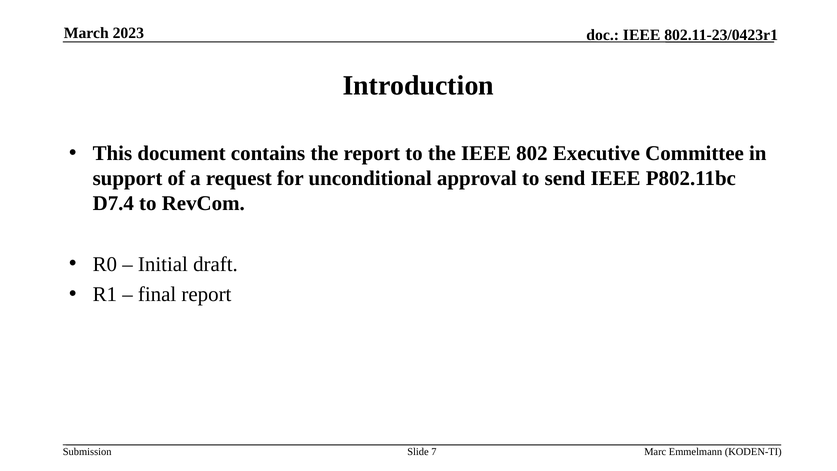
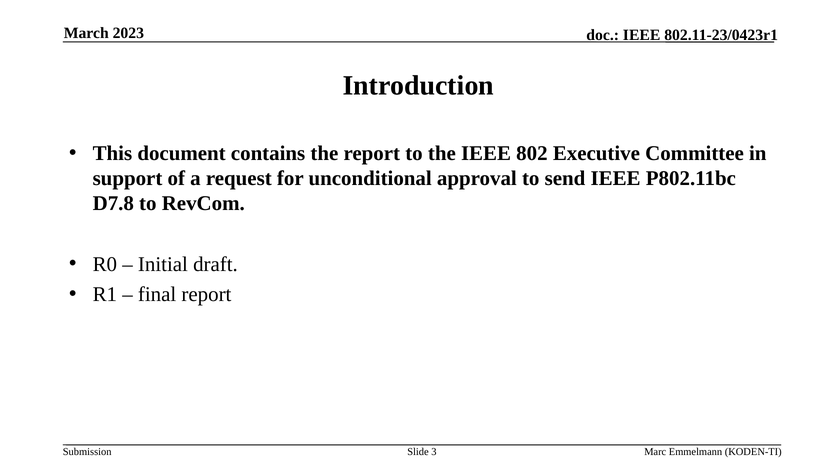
D7.4: D7.4 -> D7.8
7: 7 -> 3
